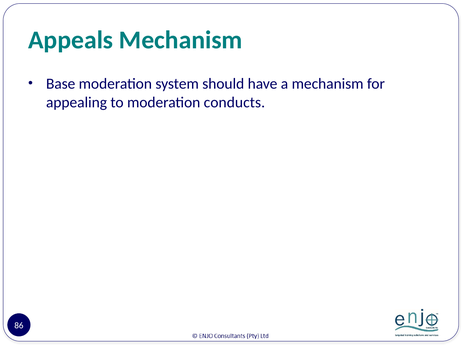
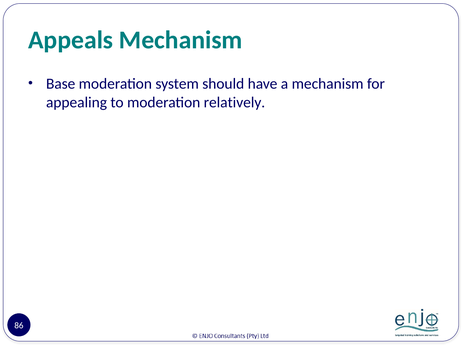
conducts: conducts -> relatively
